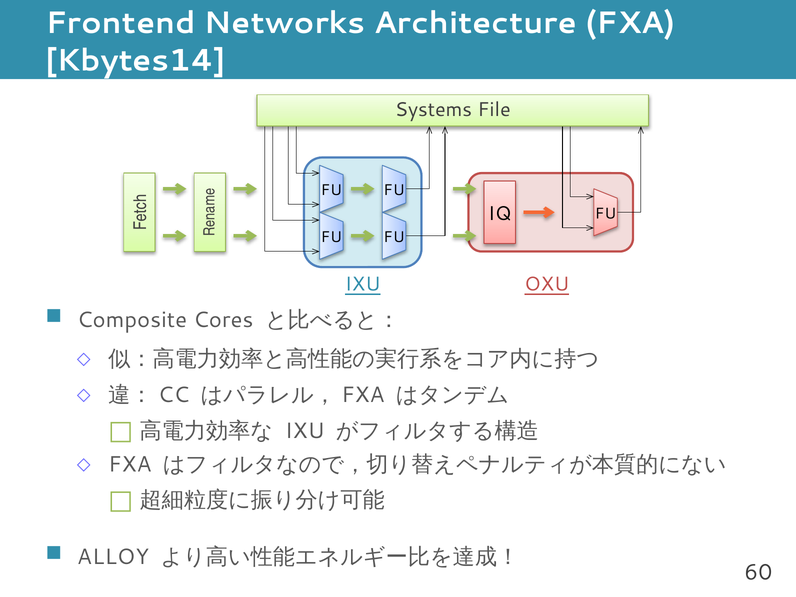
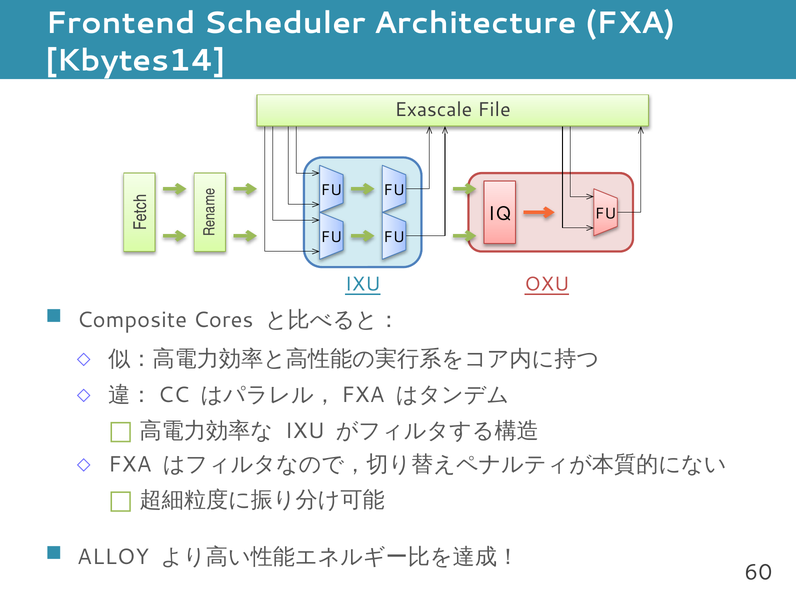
Networks: Networks -> Scheduler
Systems: Systems -> Exascale
